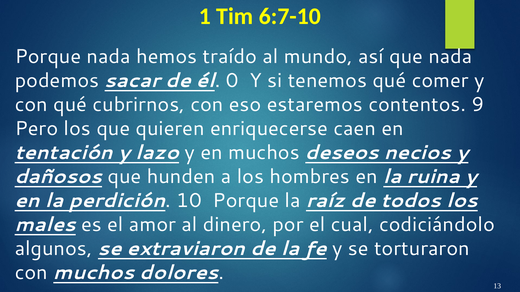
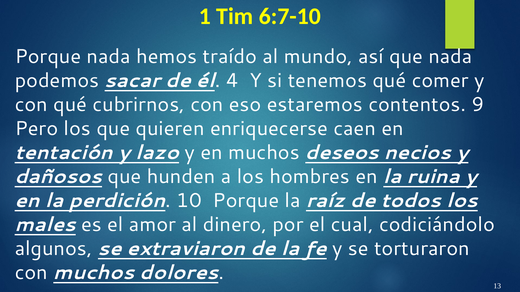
0: 0 -> 4
